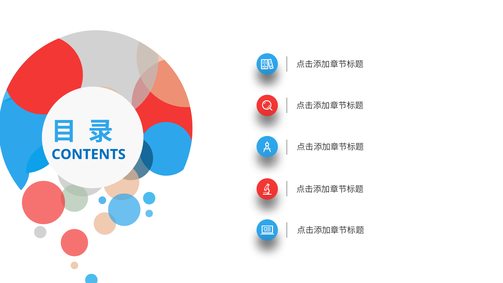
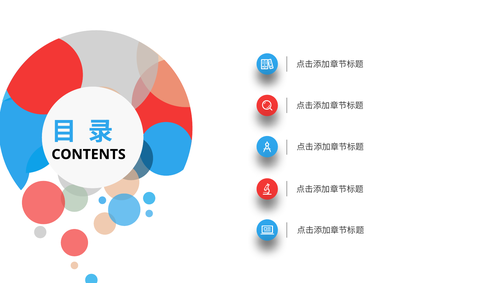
CONTENTS colour: blue -> black
